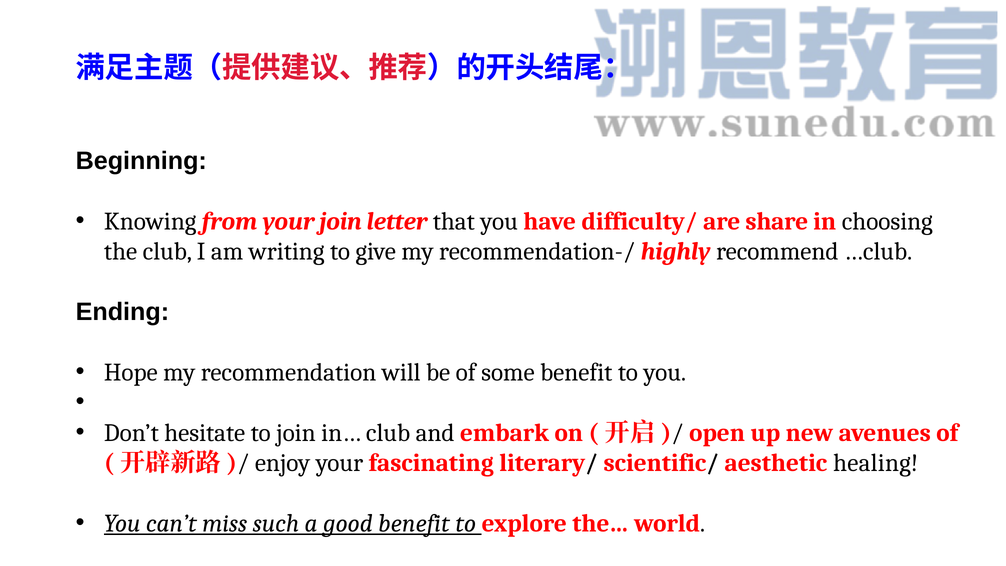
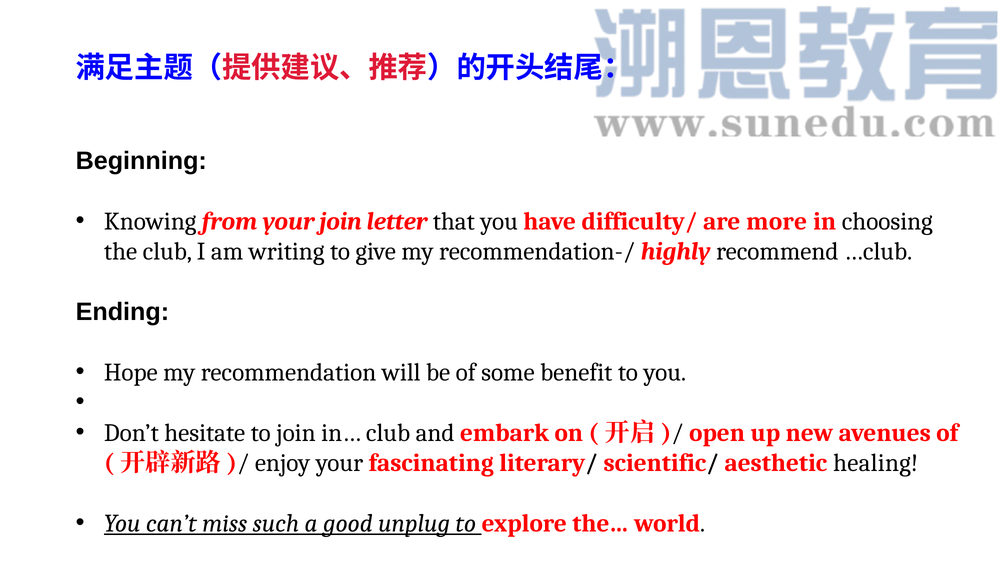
share: share -> more
good benefit: benefit -> unplug
